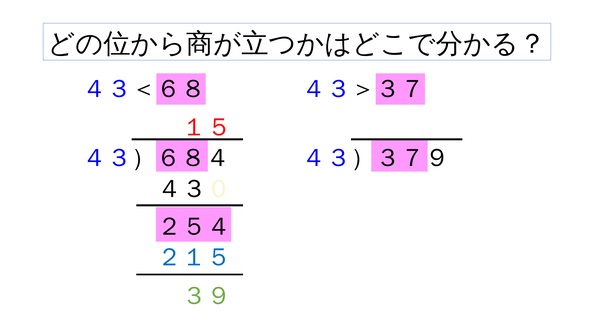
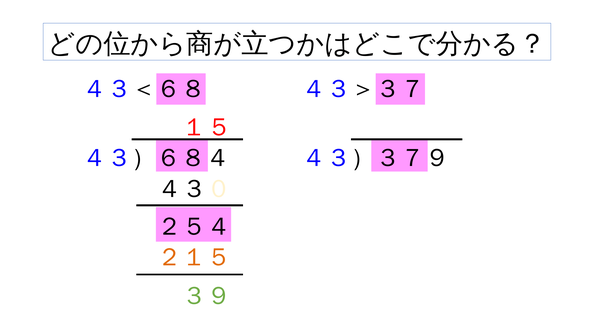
２１５ colour: blue -> orange
